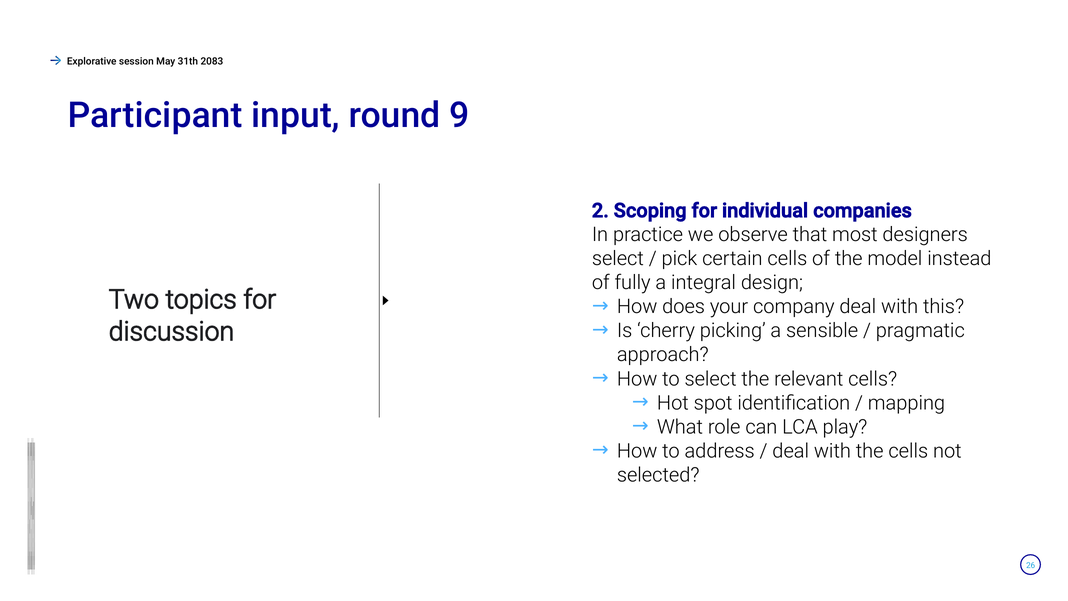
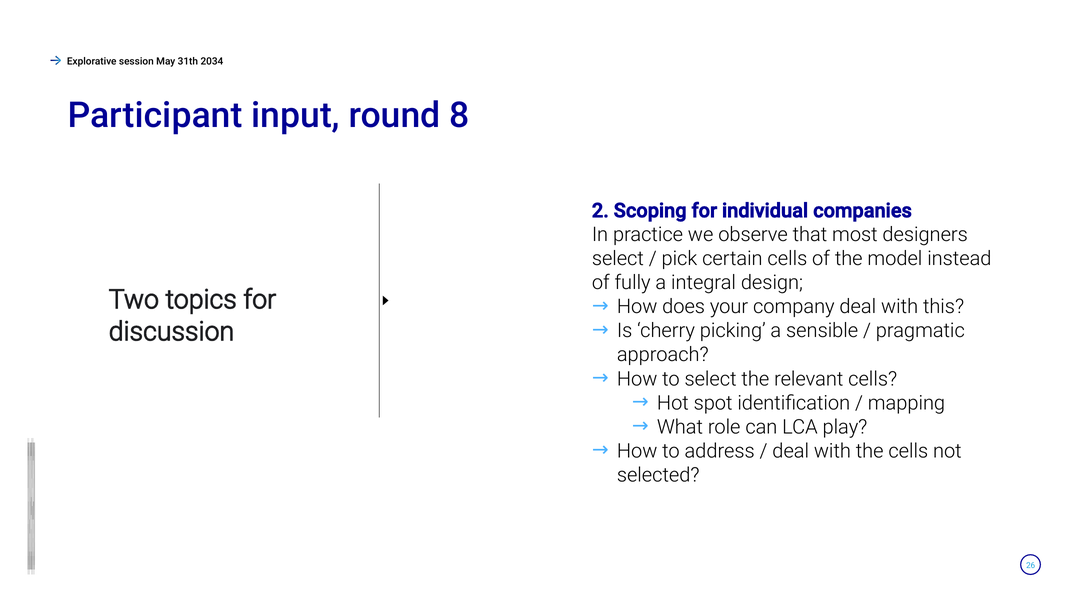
2083: 2083 -> 2034
9: 9 -> 8
